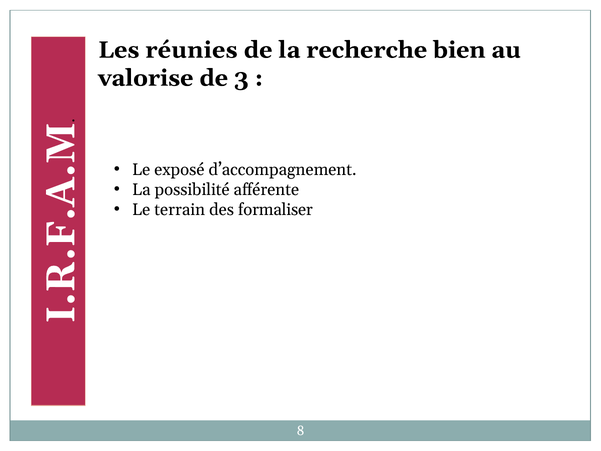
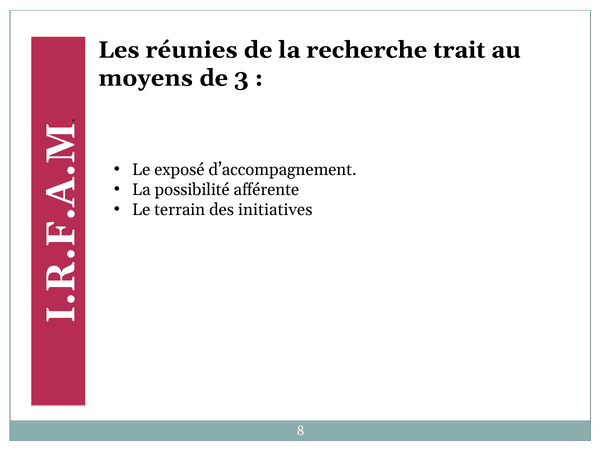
bien: bien -> trait
valorise: valorise -> moyens
formaliser: formaliser -> initiatives
